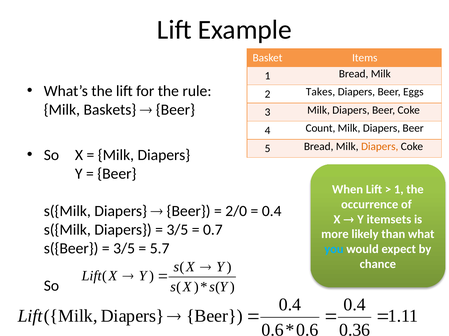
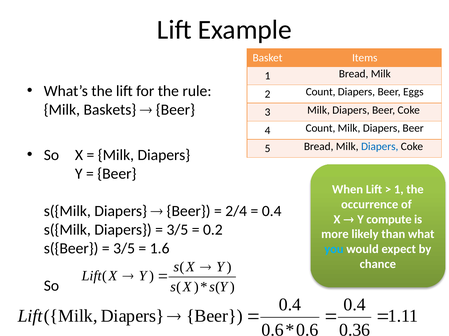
2 Takes: Takes -> Count
Diapers at (380, 147) colour: orange -> blue
2/0: 2/0 -> 2/4
itemsets: itemsets -> compute
0.7: 0.7 -> 0.2
5.7: 5.7 -> 1.6
